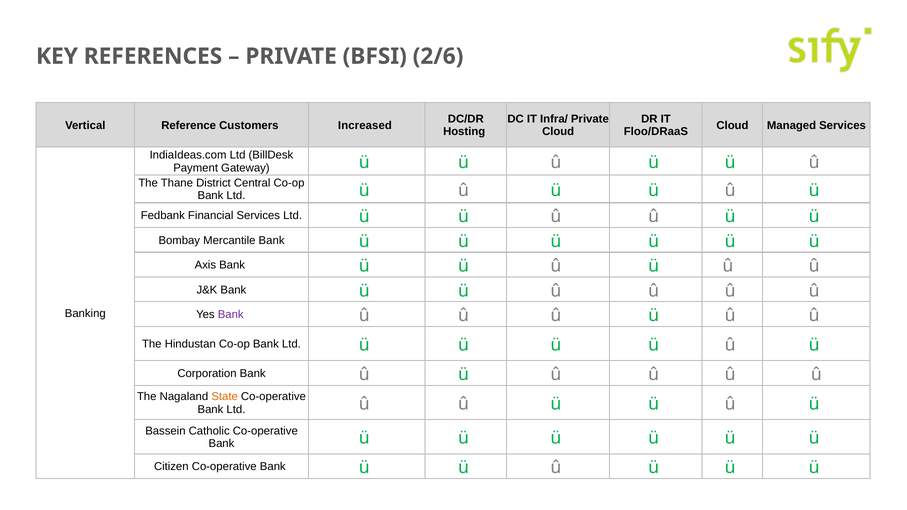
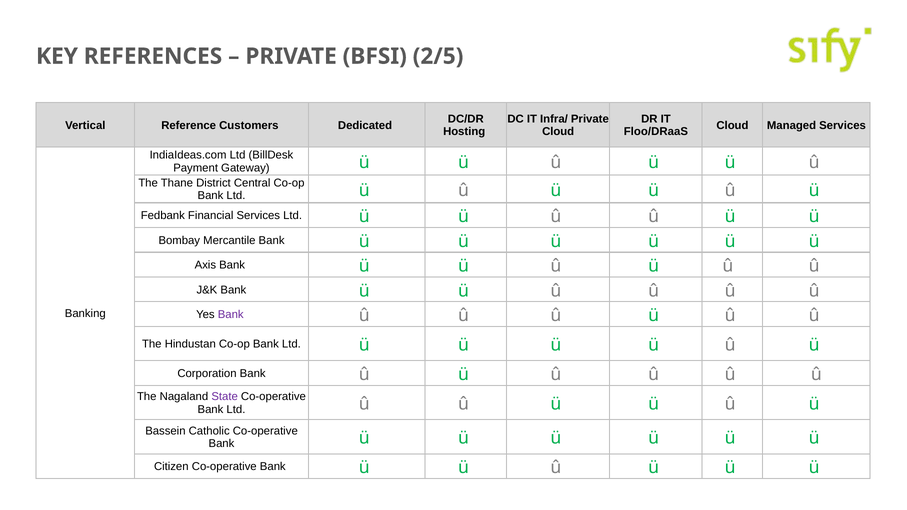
2/6: 2/6 -> 2/5
Increased: Increased -> Dedicated
State colour: orange -> purple
